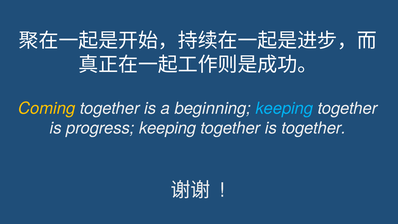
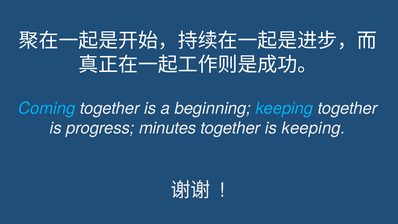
Coming colour: yellow -> light blue
progress keeping: keeping -> minutes
is together: together -> keeping
